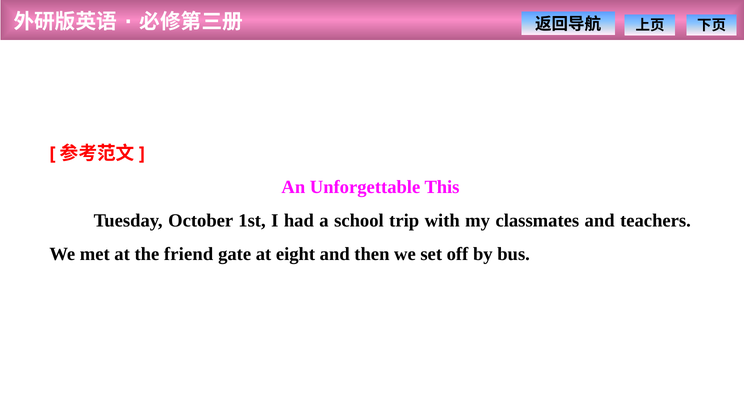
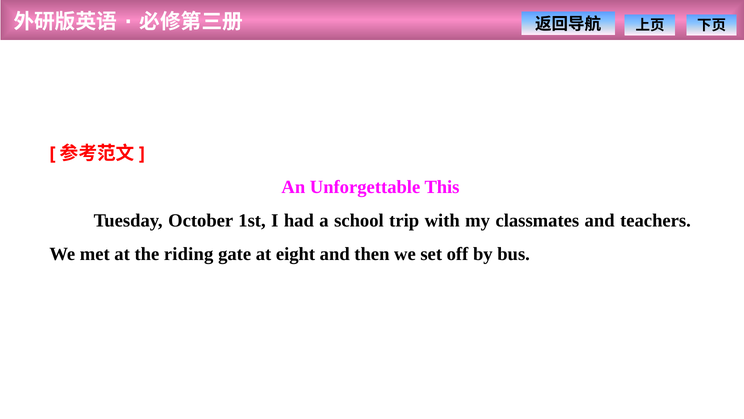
friend: friend -> riding
